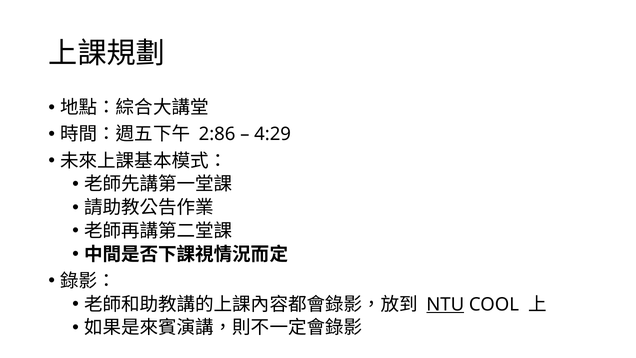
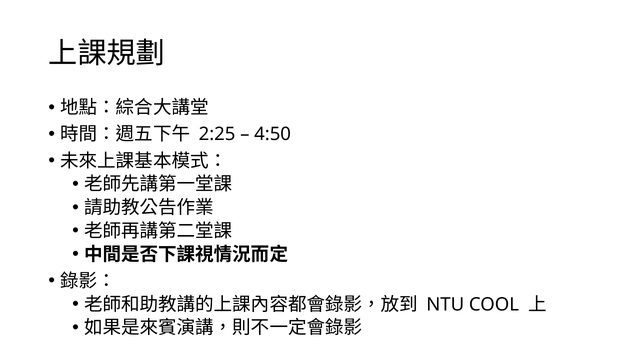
2:86: 2:86 -> 2:25
4:29: 4:29 -> 4:50
NTU underline: present -> none
